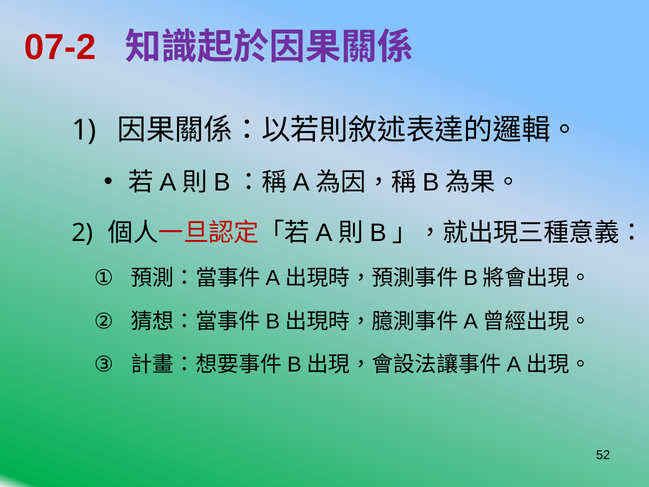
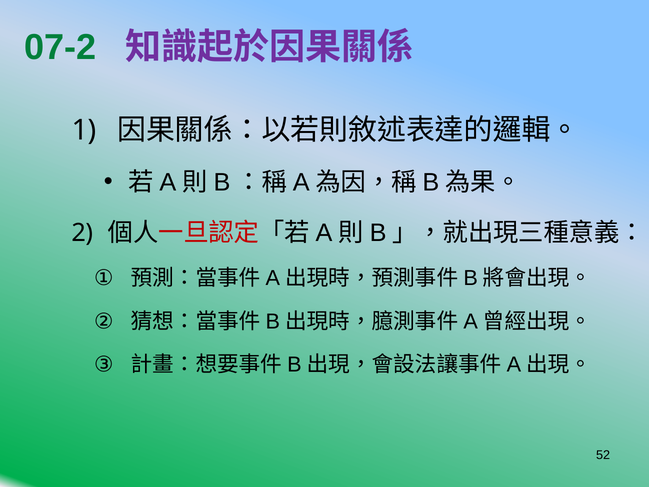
07-2 colour: red -> green
